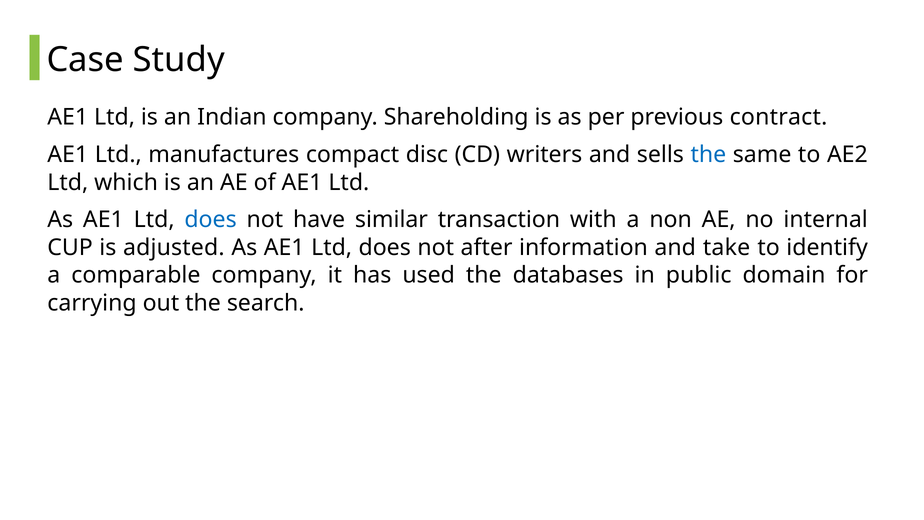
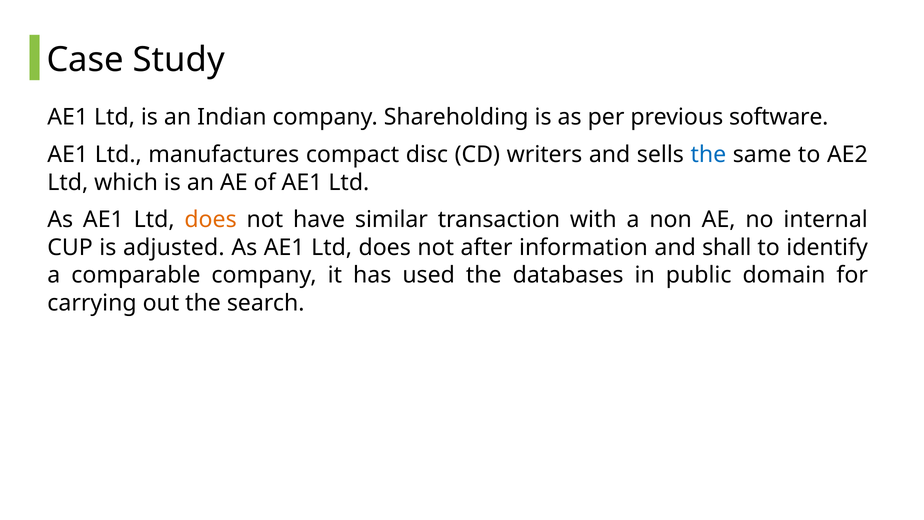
contract: contract -> software
does at (211, 220) colour: blue -> orange
take: take -> shall
